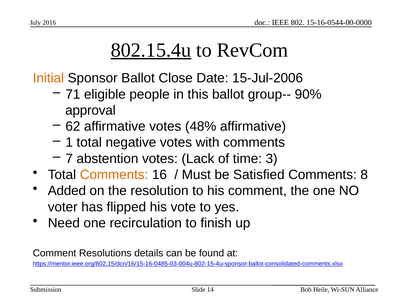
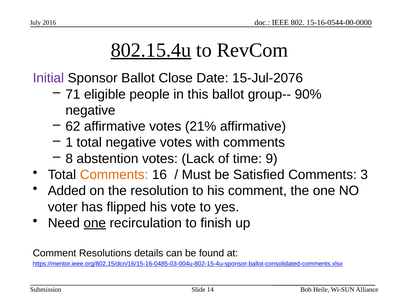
Initial colour: orange -> purple
15-Jul-2006: 15-Jul-2006 -> 15-Jul-2076
approval at (90, 110): approval -> negative
48%: 48% -> 21%
7: 7 -> 8
3: 3 -> 9
8: 8 -> 3
one at (95, 223) underline: none -> present
